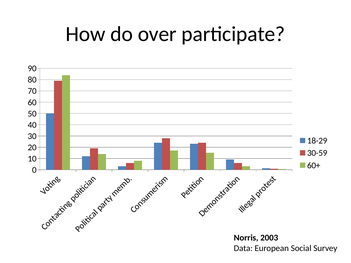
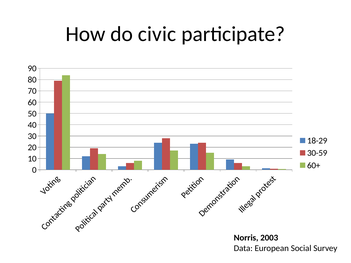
over: over -> civic
